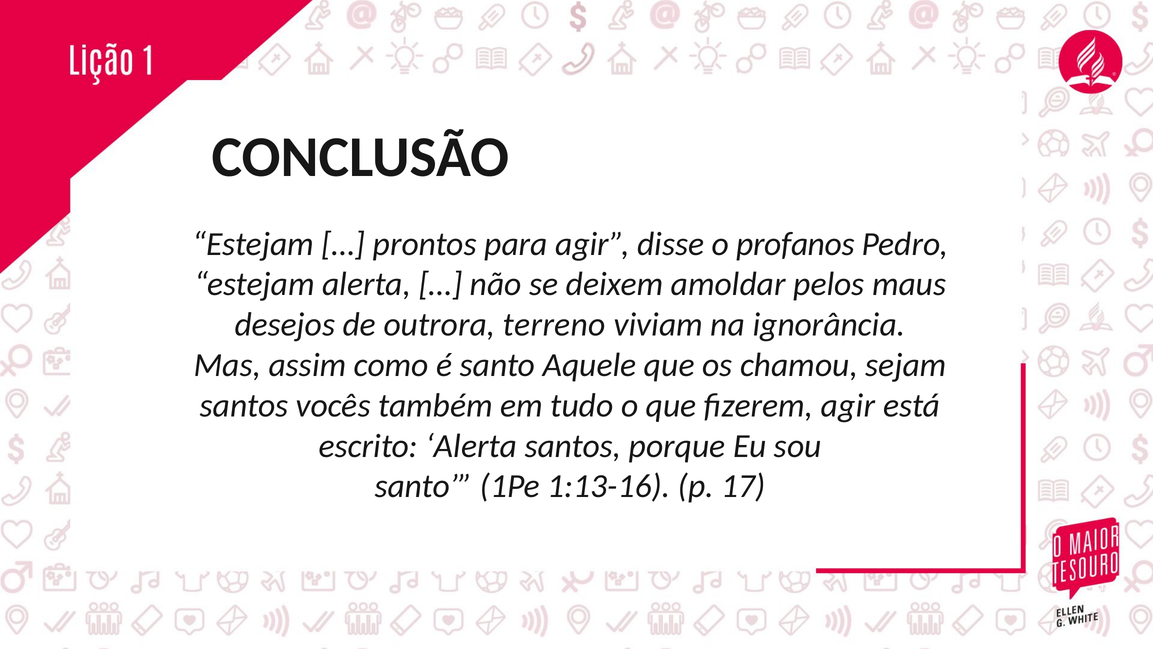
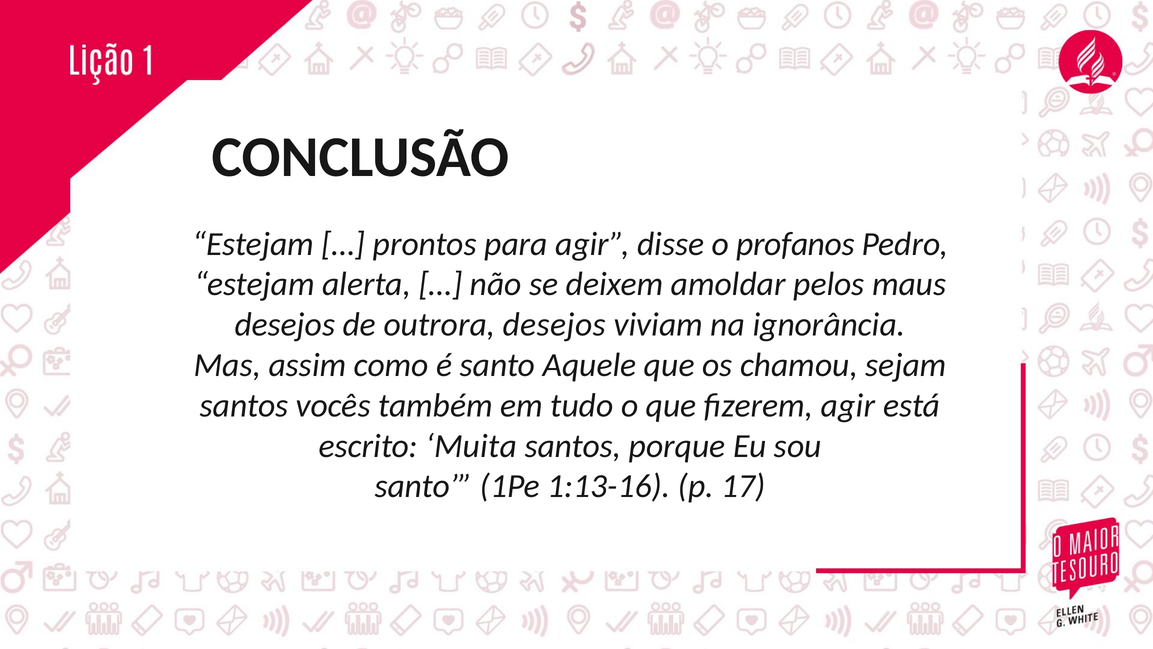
outrora terreno: terreno -> desejos
escrito Alerta: Alerta -> Muita
